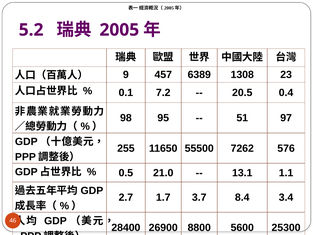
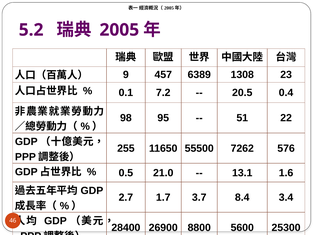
97: 97 -> 22
1.1: 1.1 -> 1.6
